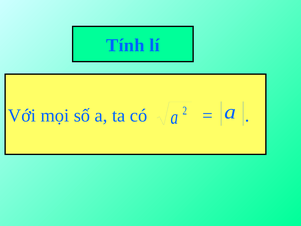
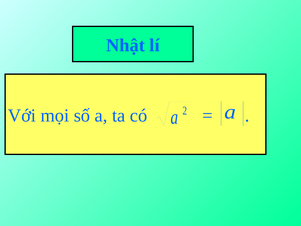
Tính: Tính -> Nhật
